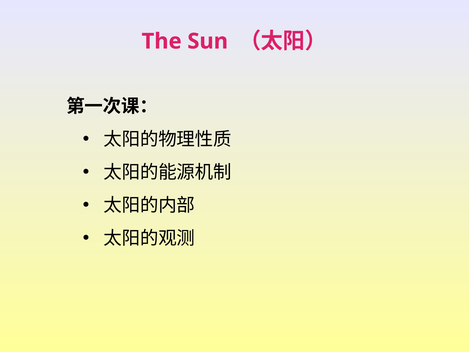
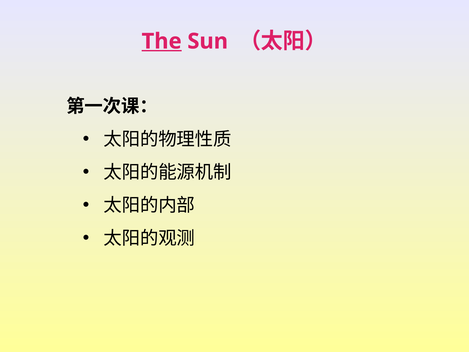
The underline: none -> present
